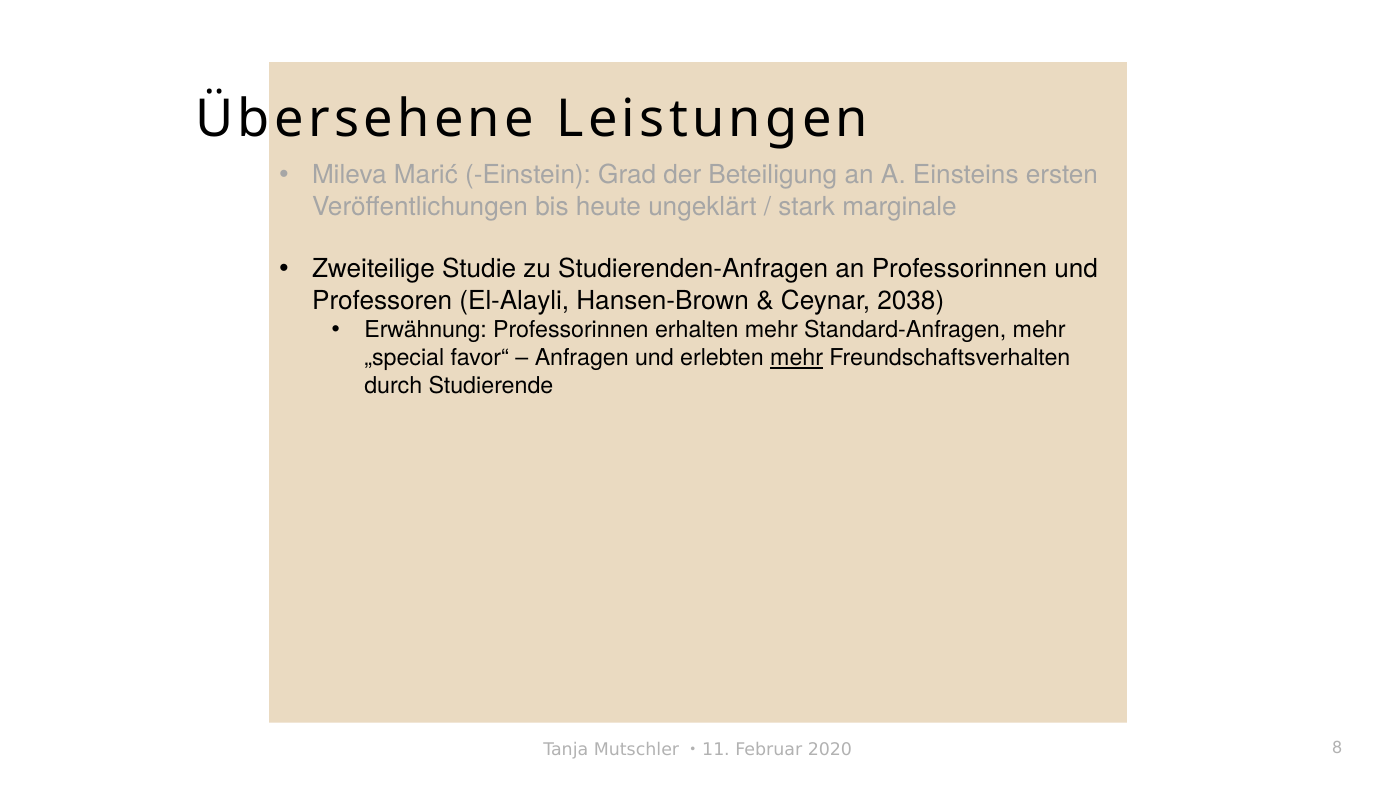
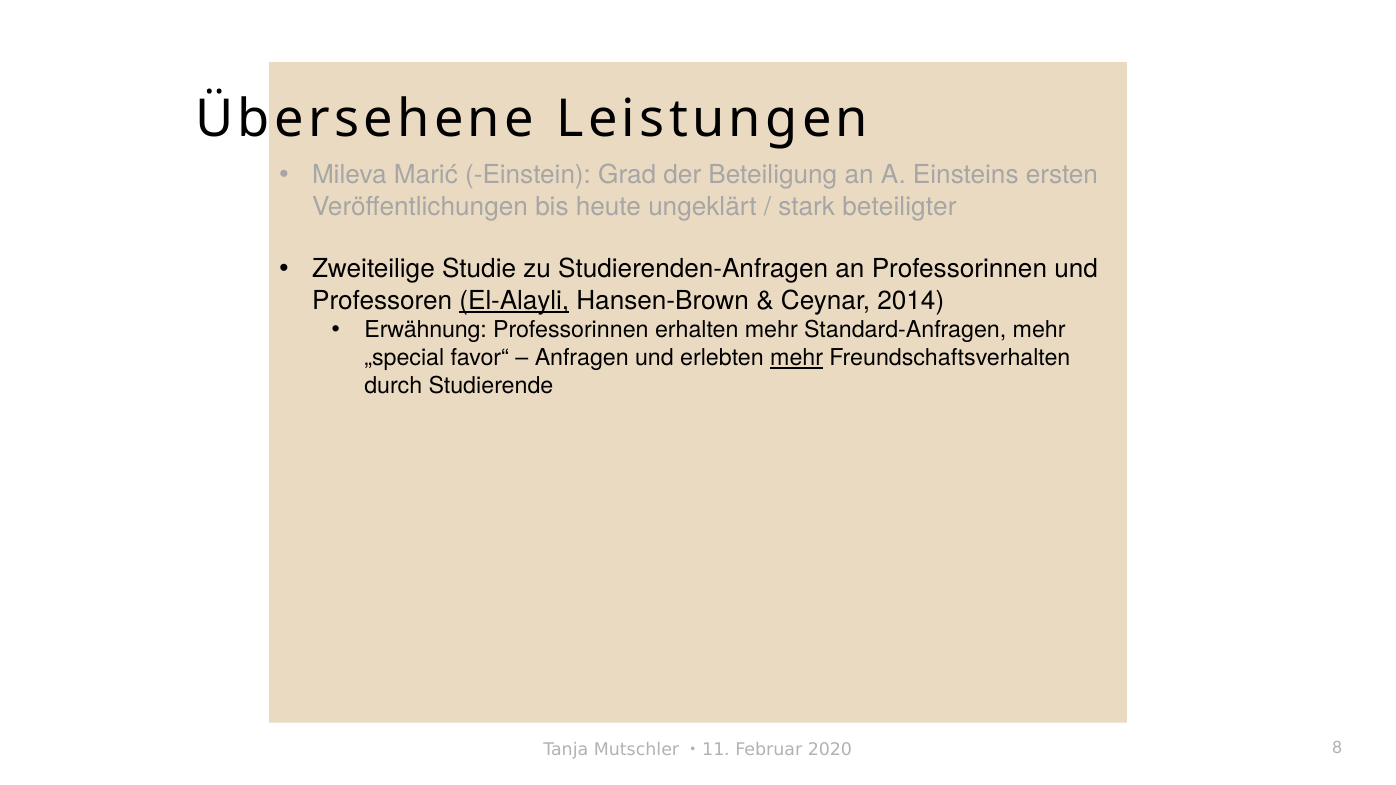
marginale: marginale -> beteiligter
El-Alayli underline: none -> present
2038: 2038 -> 2014
